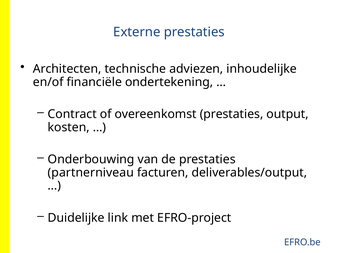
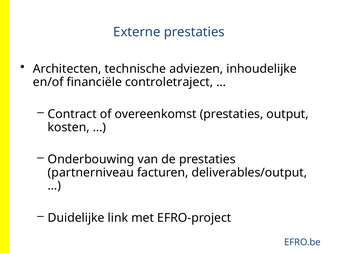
ondertekening: ondertekening -> controletraject
